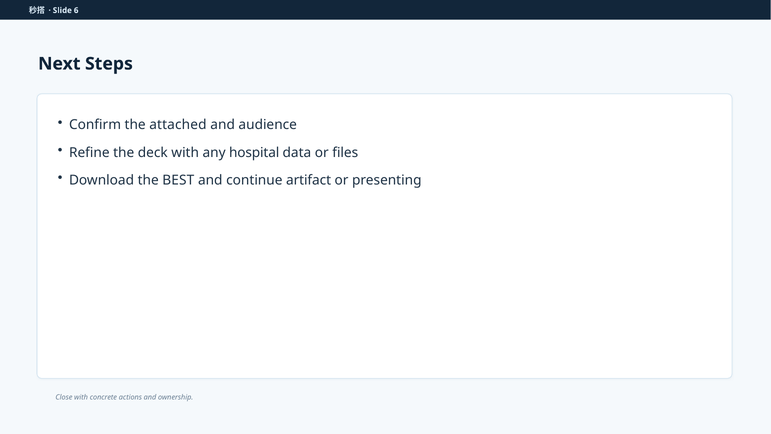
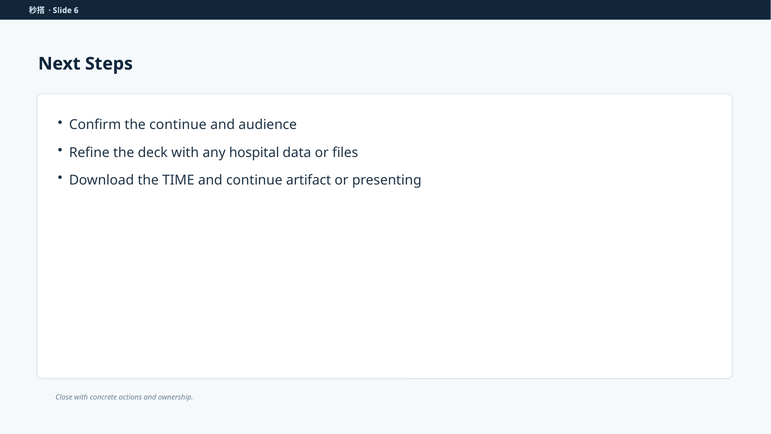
the attached: attached -> continue
BEST: BEST -> TIME
